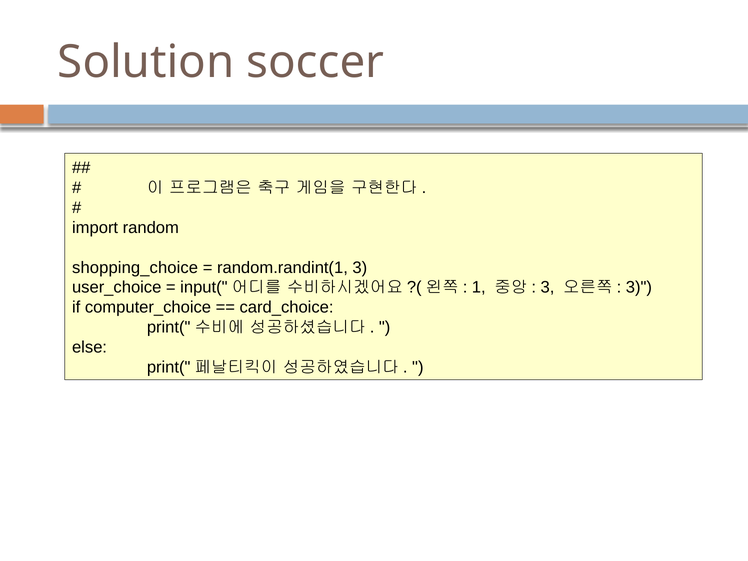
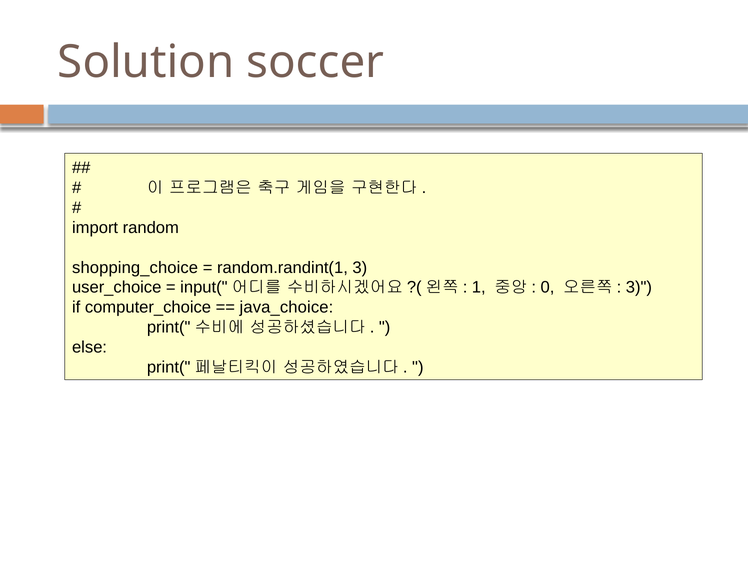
3 at (547, 287): 3 -> 0
card_choice: card_choice -> java_choice
